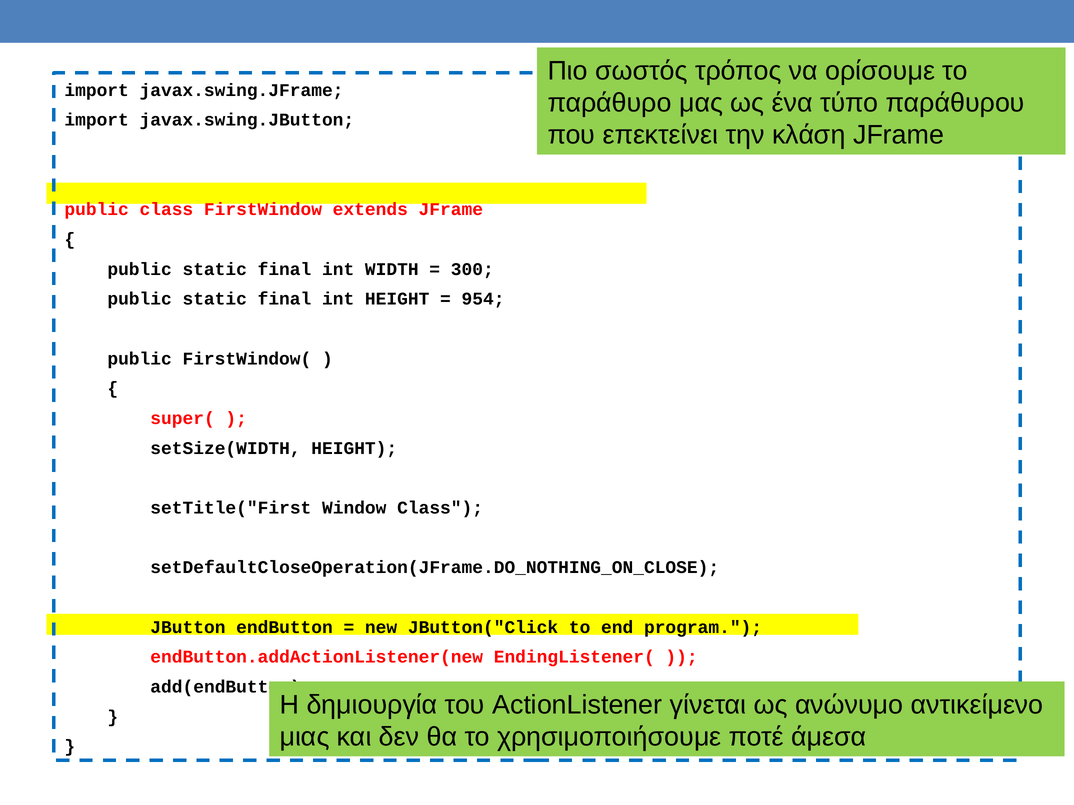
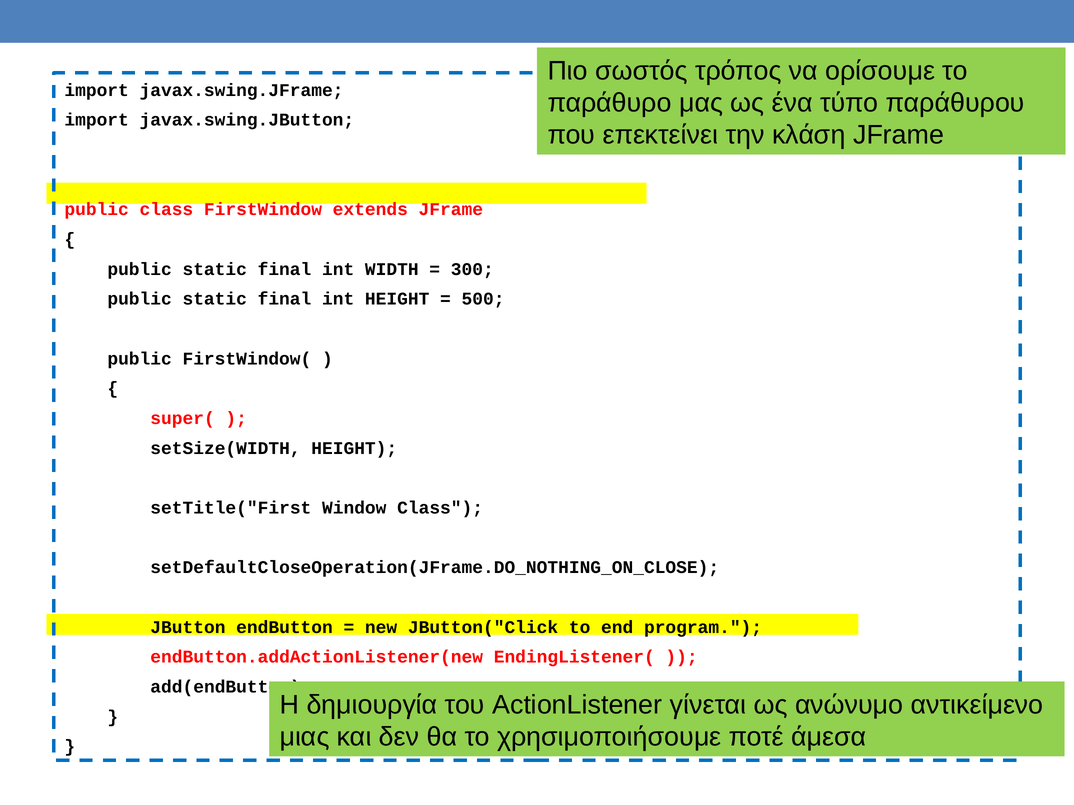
954: 954 -> 500
